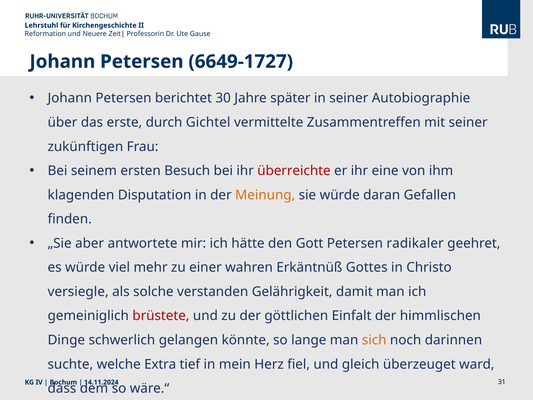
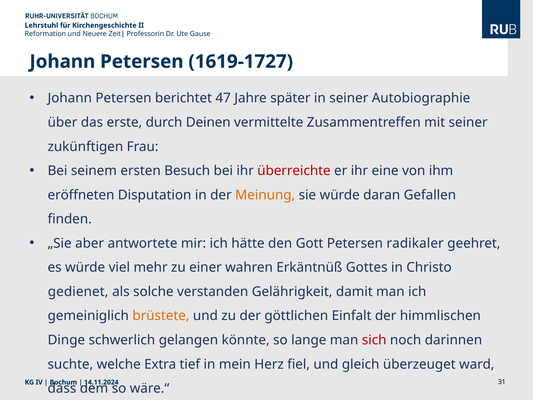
6649-1727: 6649-1727 -> 1619-1727
30: 30 -> 47
Gichtel: Gichtel -> Deinen
klagenden: klagenden -> eröffneten
versiegle: versiegle -> gedienet
brüstete colour: red -> orange
sich colour: orange -> red
